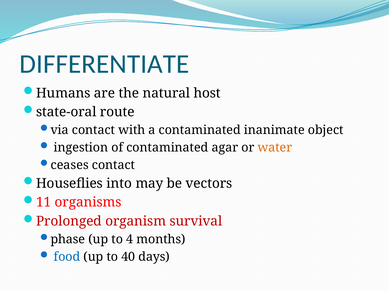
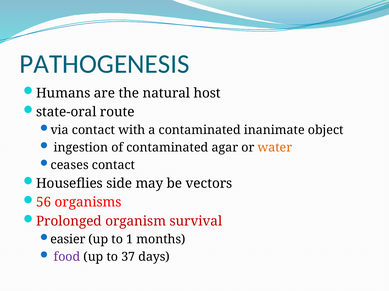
DIFFERENTIATE: DIFFERENTIATE -> PATHOGENESIS
into: into -> side
11: 11 -> 56
phase: phase -> easier
4: 4 -> 1
food colour: blue -> purple
40: 40 -> 37
